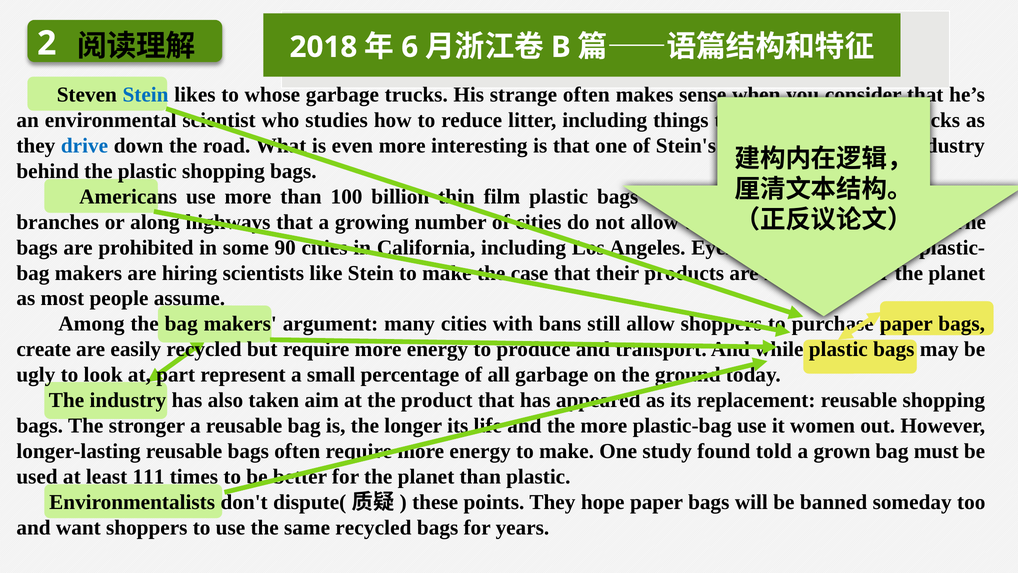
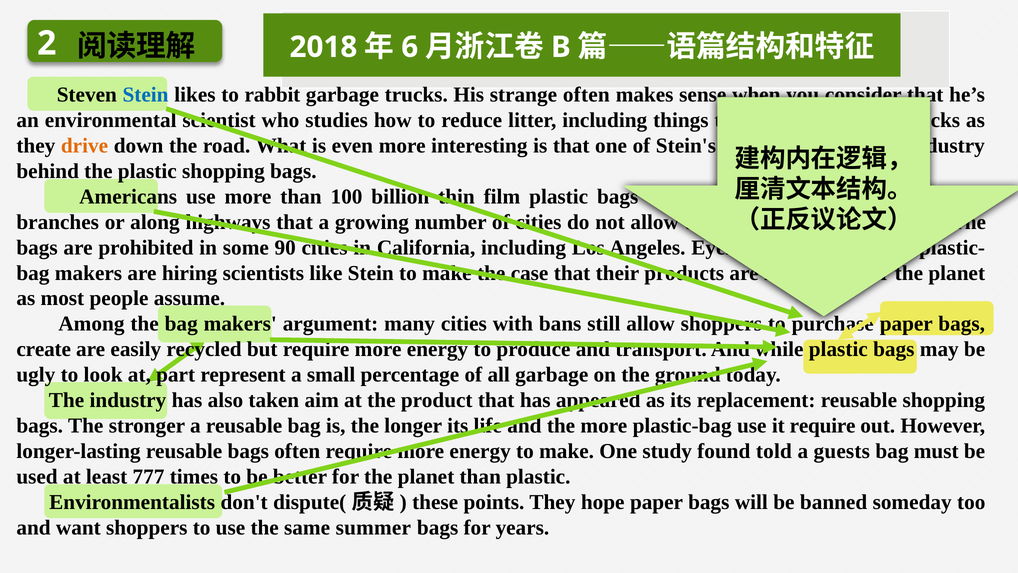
whose: whose -> rabbit
drive colour: blue -> orange
it women: women -> require
grown: grown -> guests
111: 111 -> 777
same recycled: recycled -> summer
